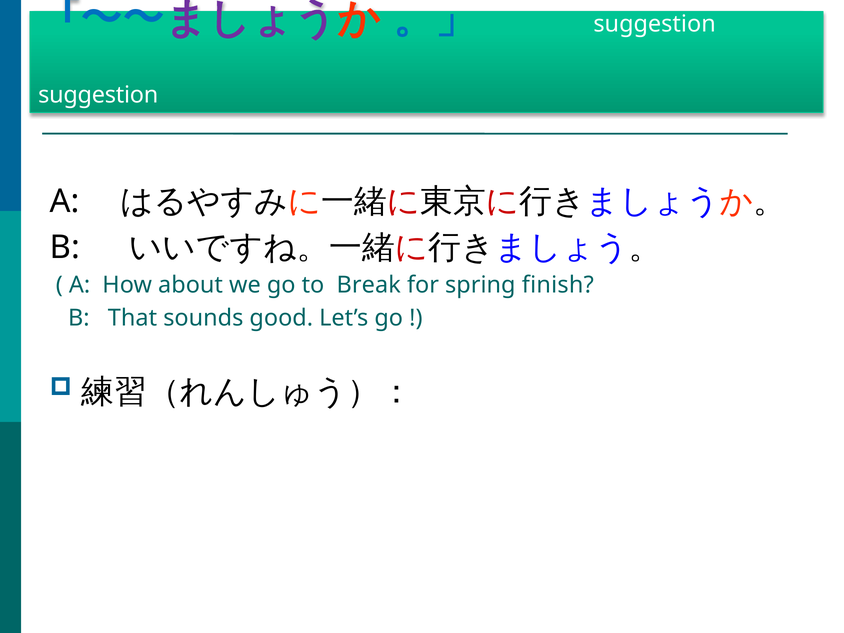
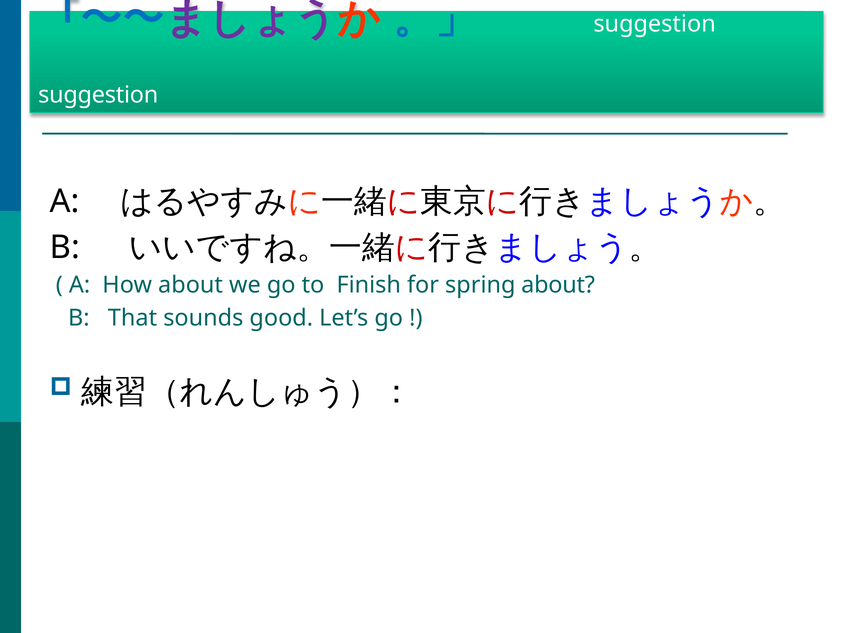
Break: Break -> Finish
spring finish: finish -> about
